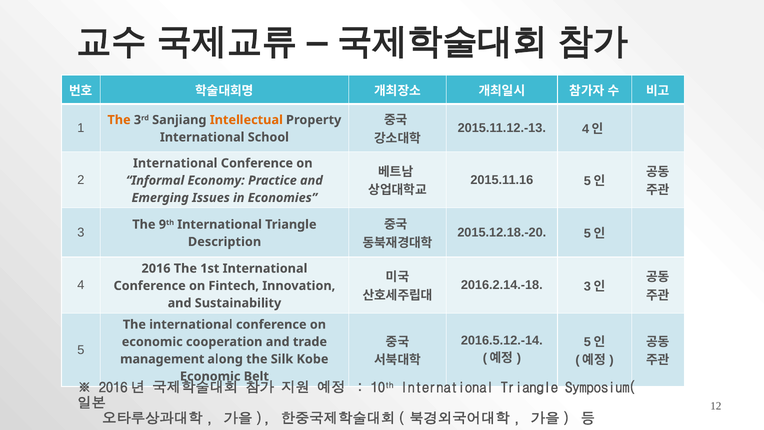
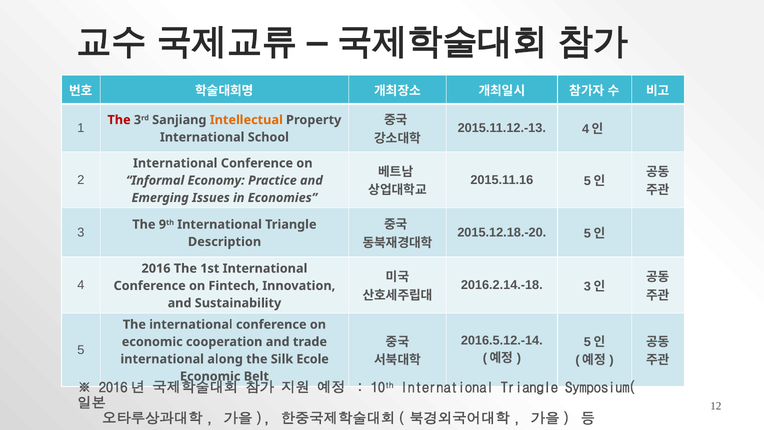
The at (119, 120) colour: orange -> red
management at (162, 359): management -> international
Kobe: Kobe -> Ecole
